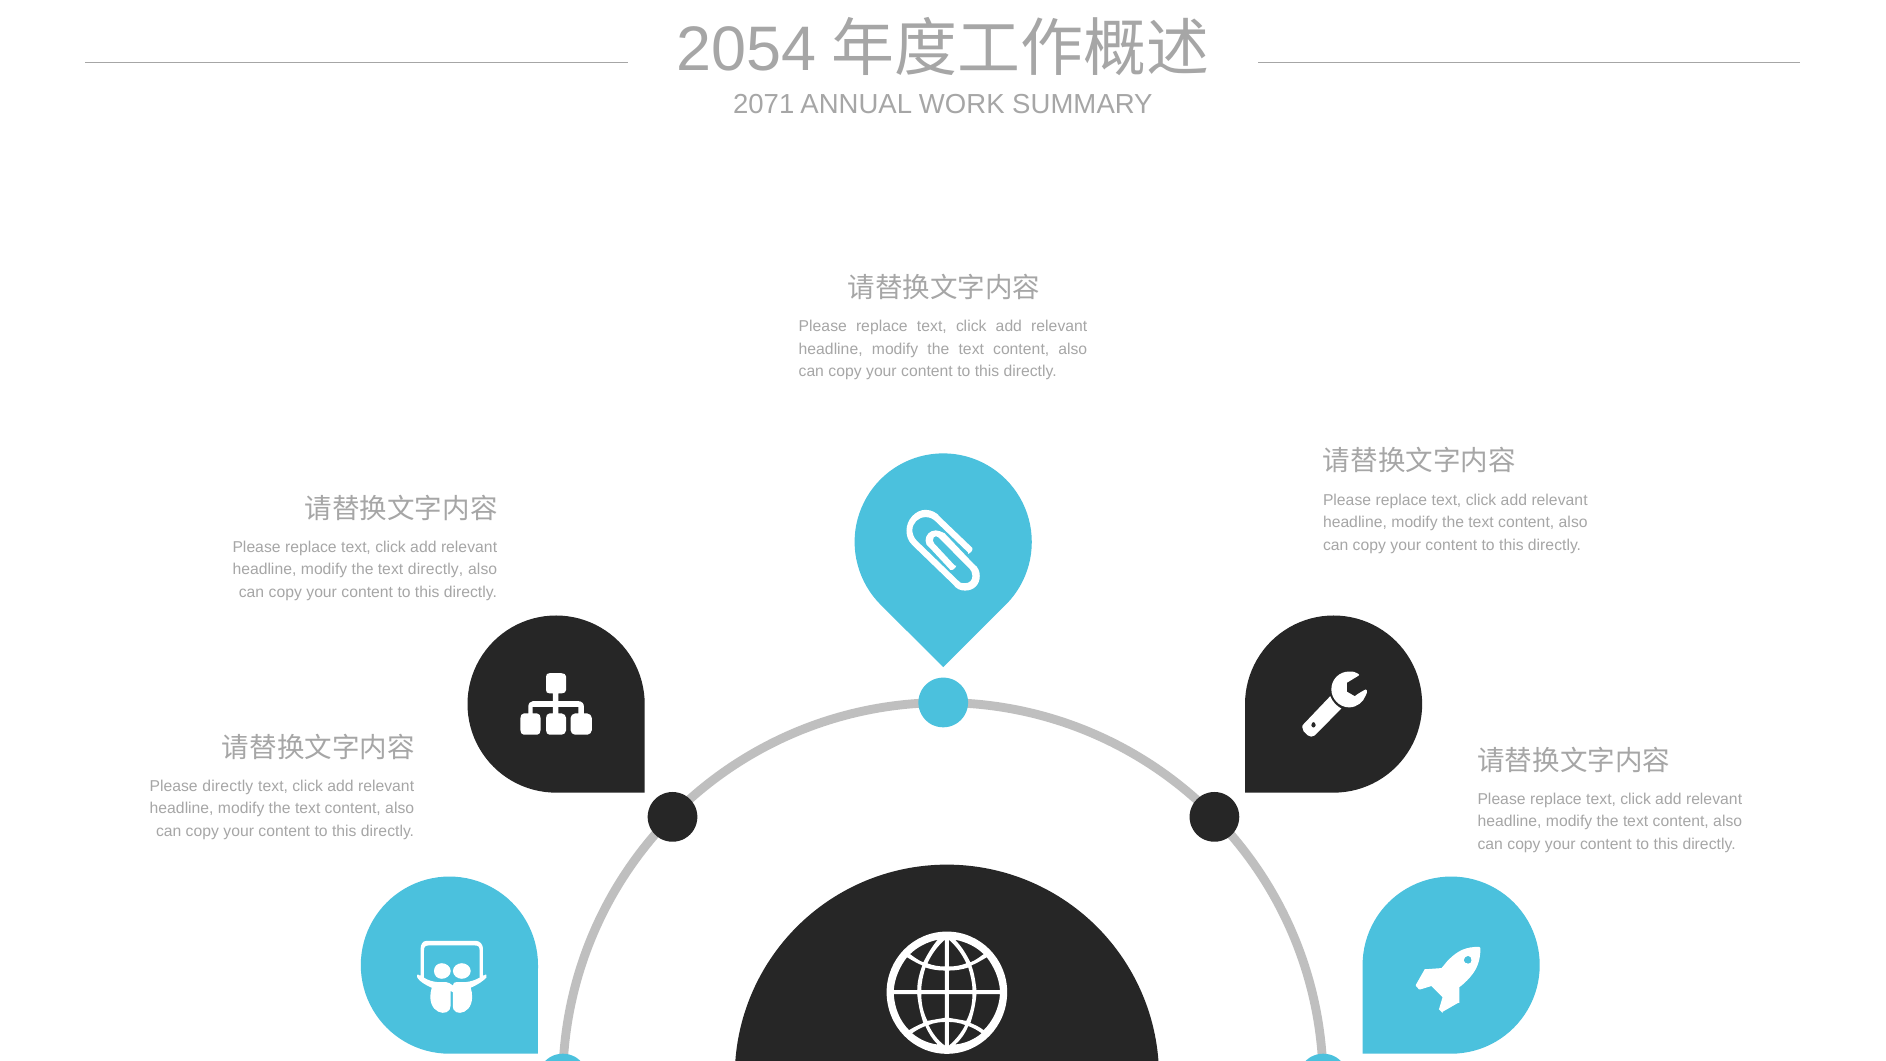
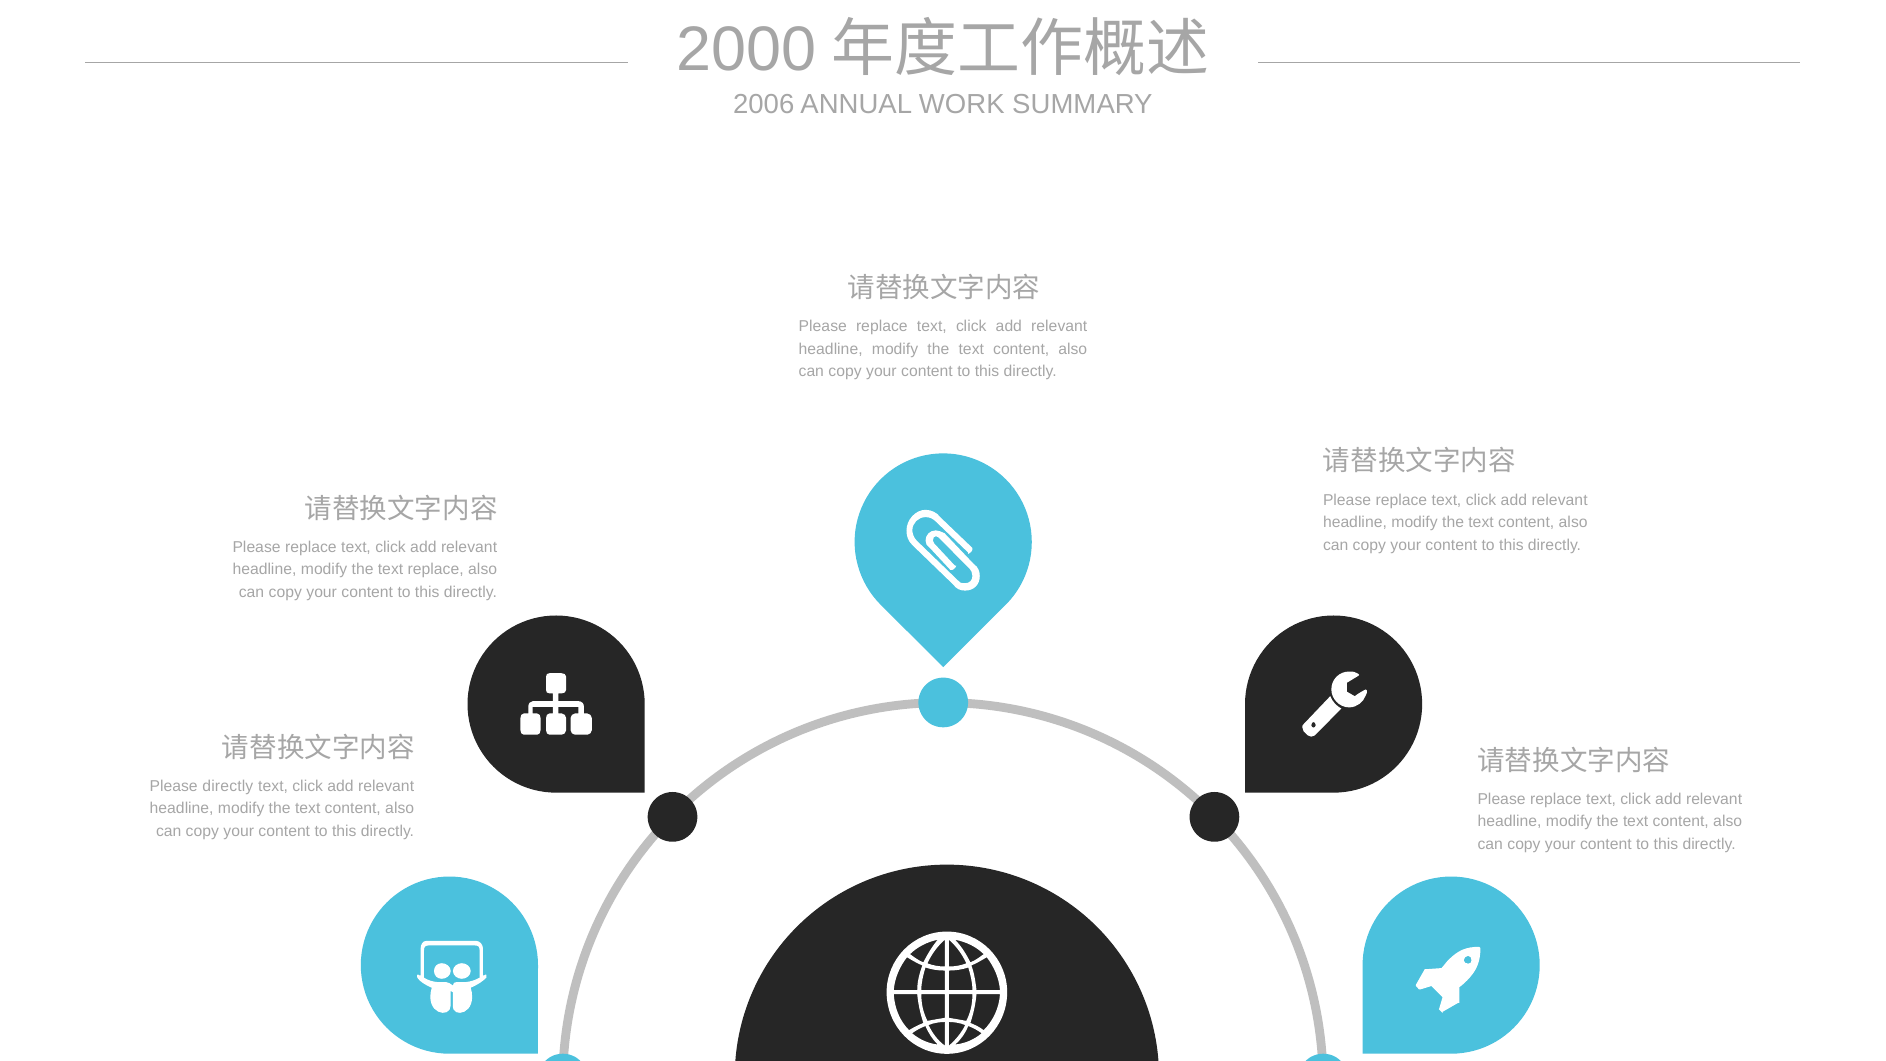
2054: 2054 -> 2000
2071: 2071 -> 2006
text directly: directly -> replace
